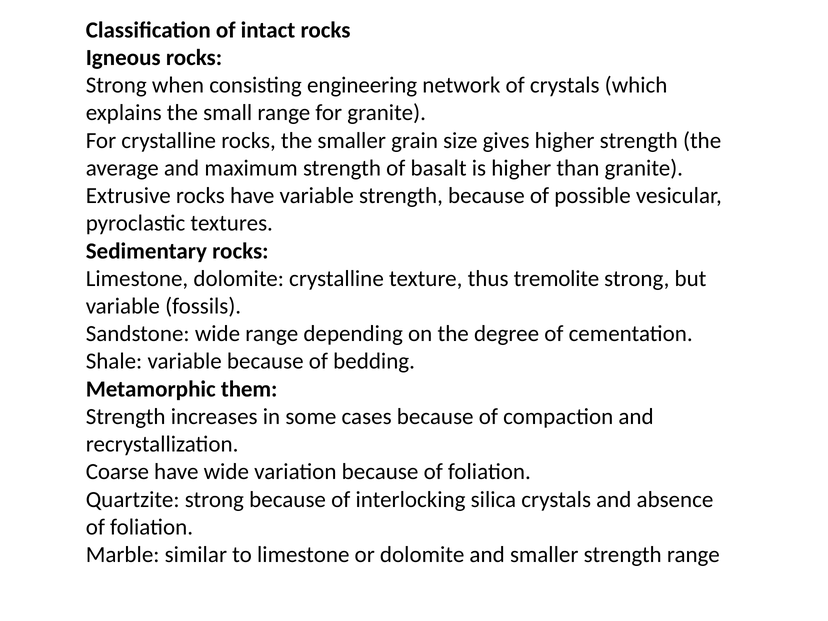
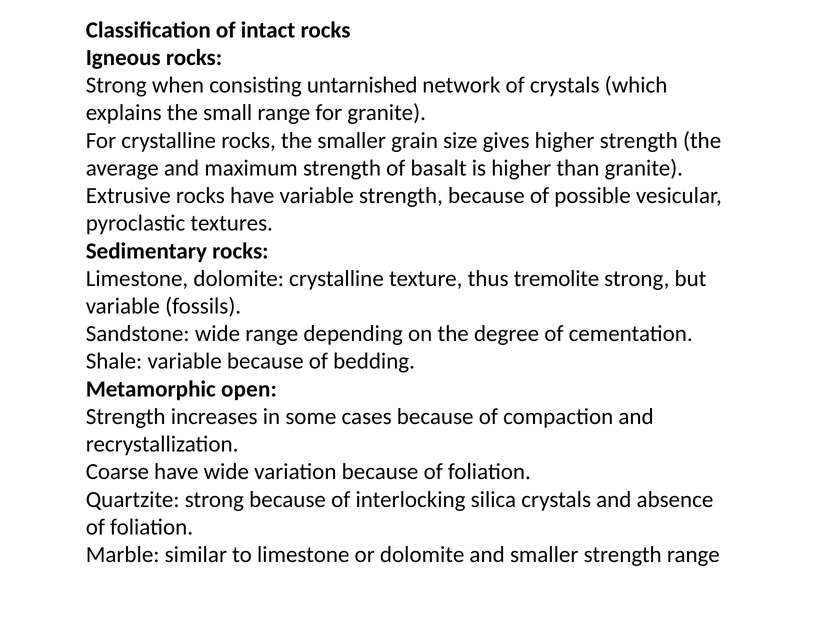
engineering: engineering -> untarnished
them: them -> open
